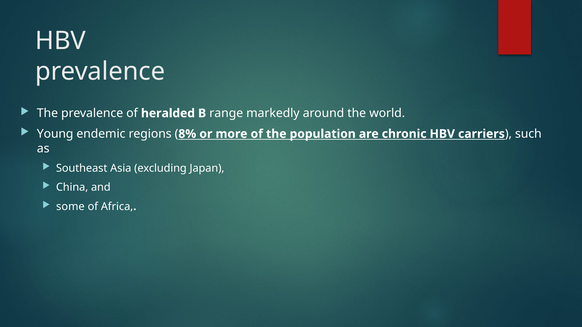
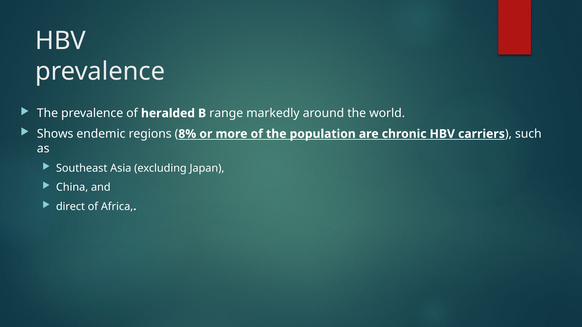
Young: Young -> Shows
some: some -> direct
